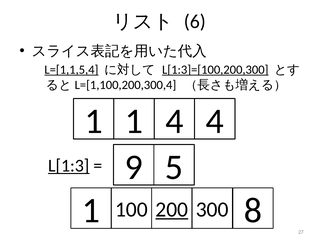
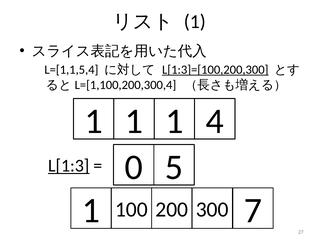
6 at (195, 22): 6 -> 1
L=[1,1,5,4 underline: present -> none
1 1 4: 4 -> 1
9: 9 -> 0
200 underline: present -> none
8: 8 -> 7
